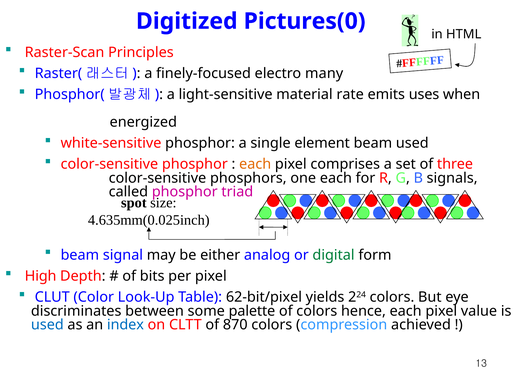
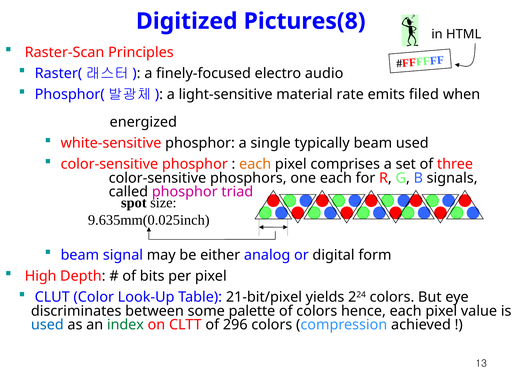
Pictures(0: Pictures(0 -> Pictures(8
many: many -> audio
uses: uses -> filed
element: element -> typically
4.635mm(0.025inch: 4.635mm(0.025inch -> 9.635mm(0.025inch
digital colour: green -> black
62-bit/pixel: 62-bit/pixel -> 21-bit/pixel
index colour: blue -> green
870: 870 -> 296
